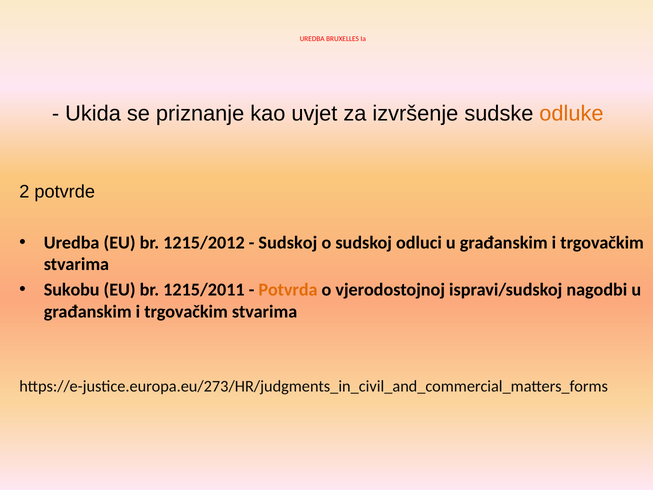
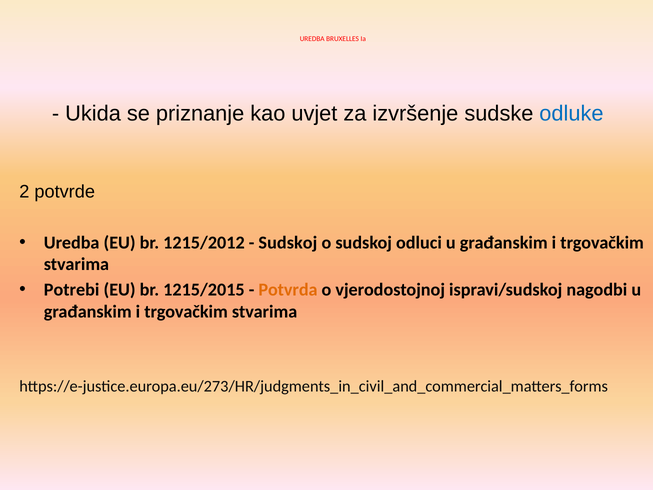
odluke colour: orange -> blue
Sukobu: Sukobu -> Potrebi
1215/2011: 1215/2011 -> 1215/2015
